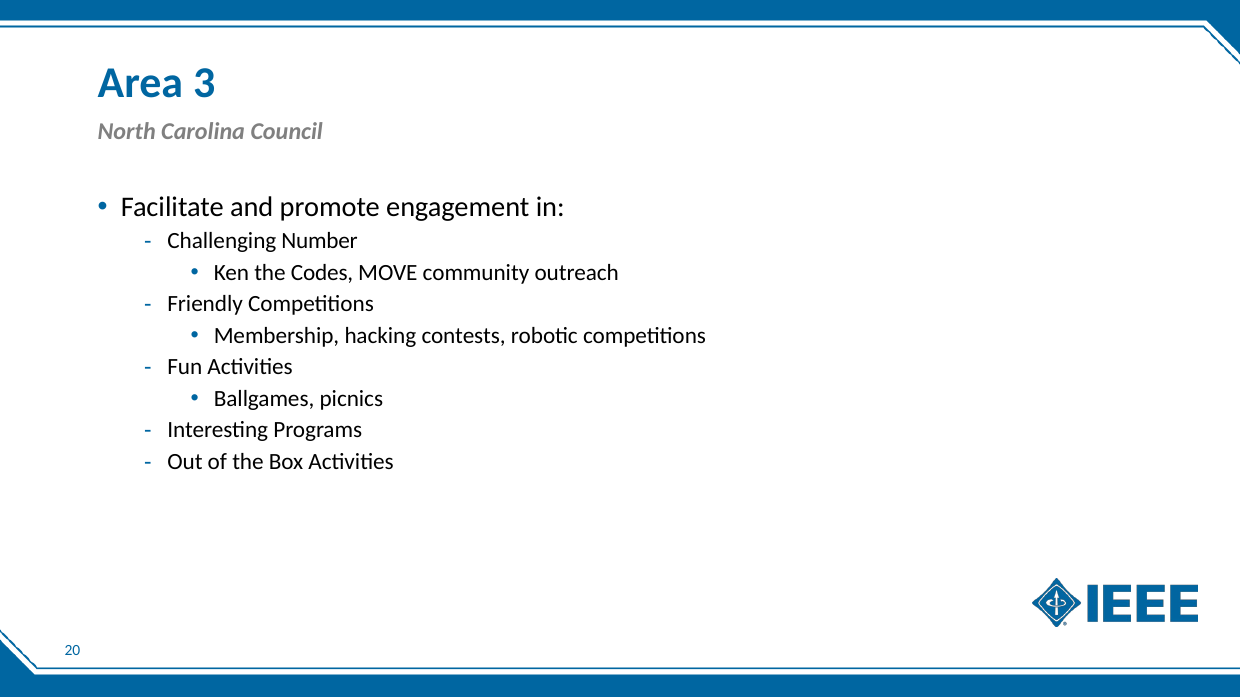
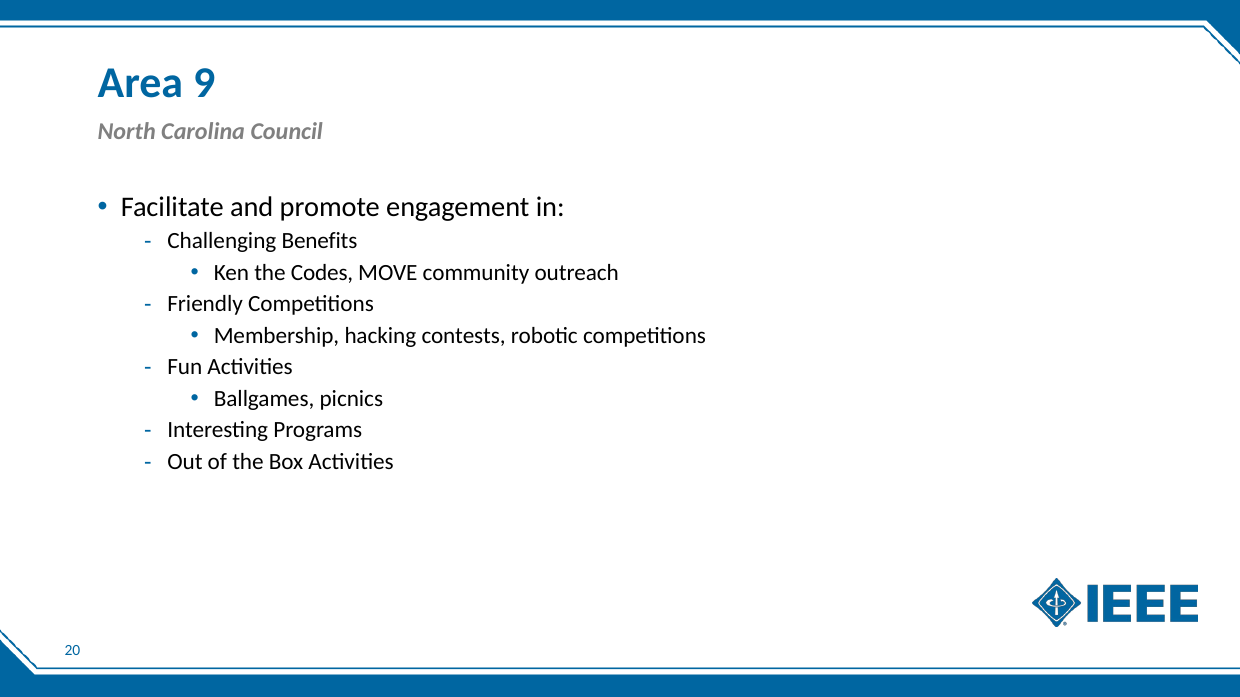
3: 3 -> 9
Number: Number -> Benefits
